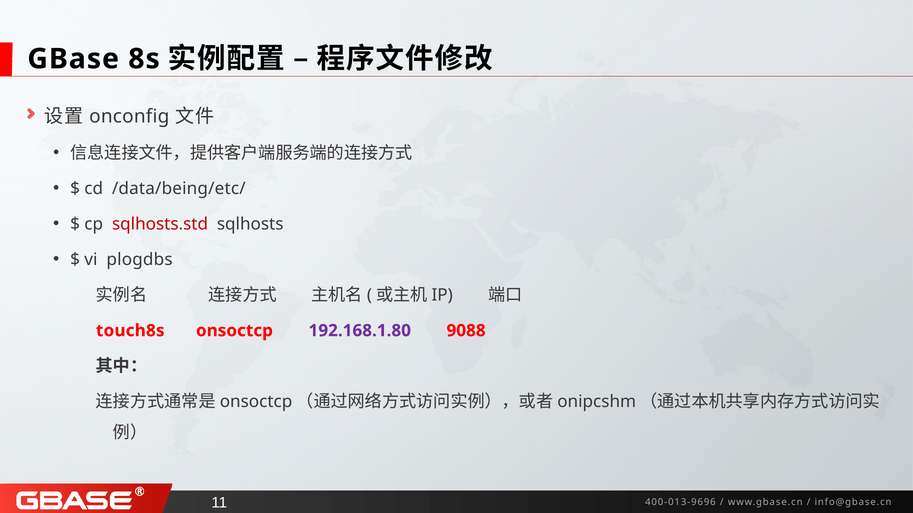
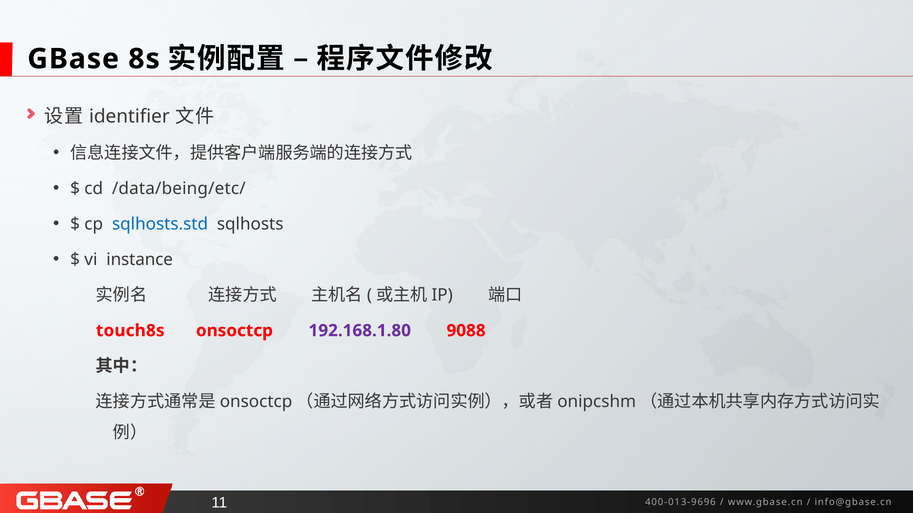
onconfig: onconfig -> identifier
sqlhosts.std colour: red -> blue
plogdbs: plogdbs -> instance
